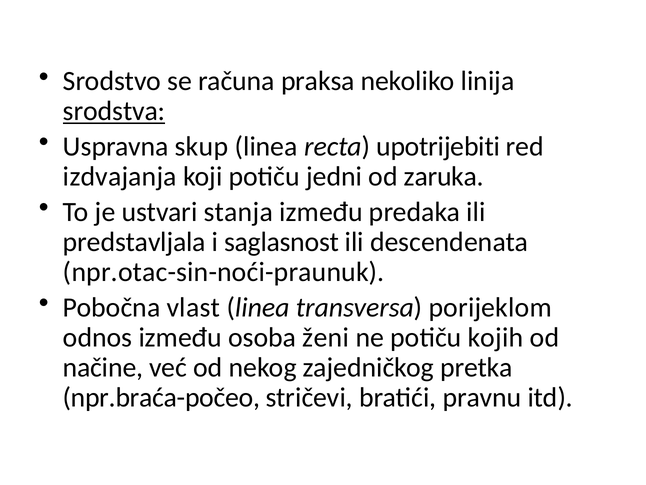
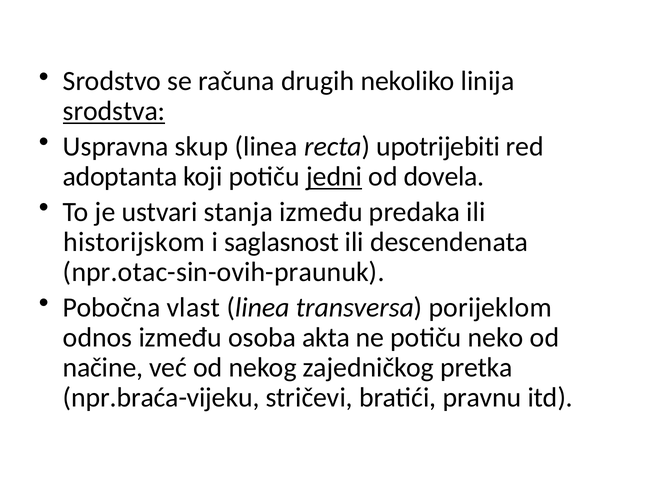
praksa: praksa -> drugih
izdvajanja: izdvajanja -> adoptanta
jedni underline: none -> present
zaruka: zaruka -> dovela
predstavljala: predstavljala -> historijskom
npr.otac-sin-noći-praunuk: npr.otac-sin-noći-praunuk -> npr.otac-sin-ovih-praunuk
ženi: ženi -> akta
kojih: kojih -> neko
npr.braća-počeo: npr.braća-počeo -> npr.braća-vijeku
